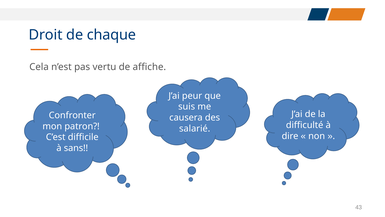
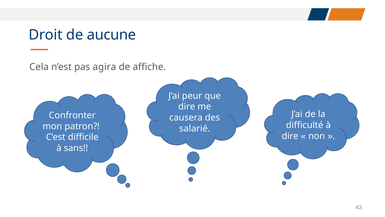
chaque: chaque -> aucune
vertu: vertu -> agira
suis at (187, 107): suis -> dire
